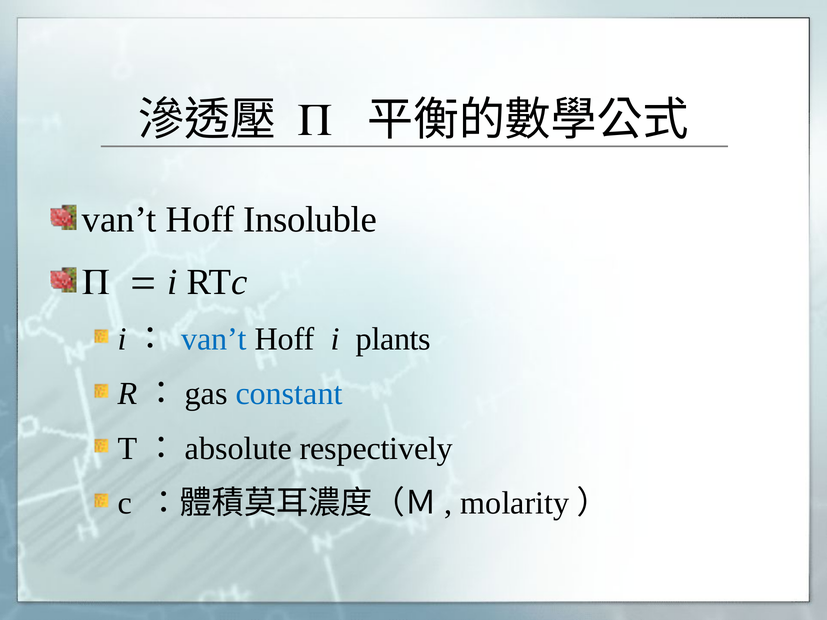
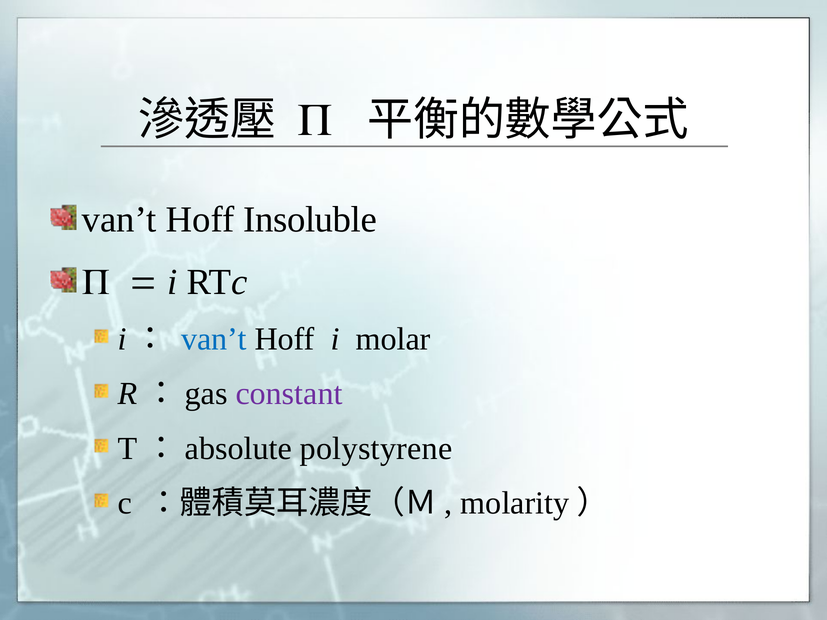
plants: plants -> molar
constant colour: blue -> purple
respectively: respectively -> polystyrene
